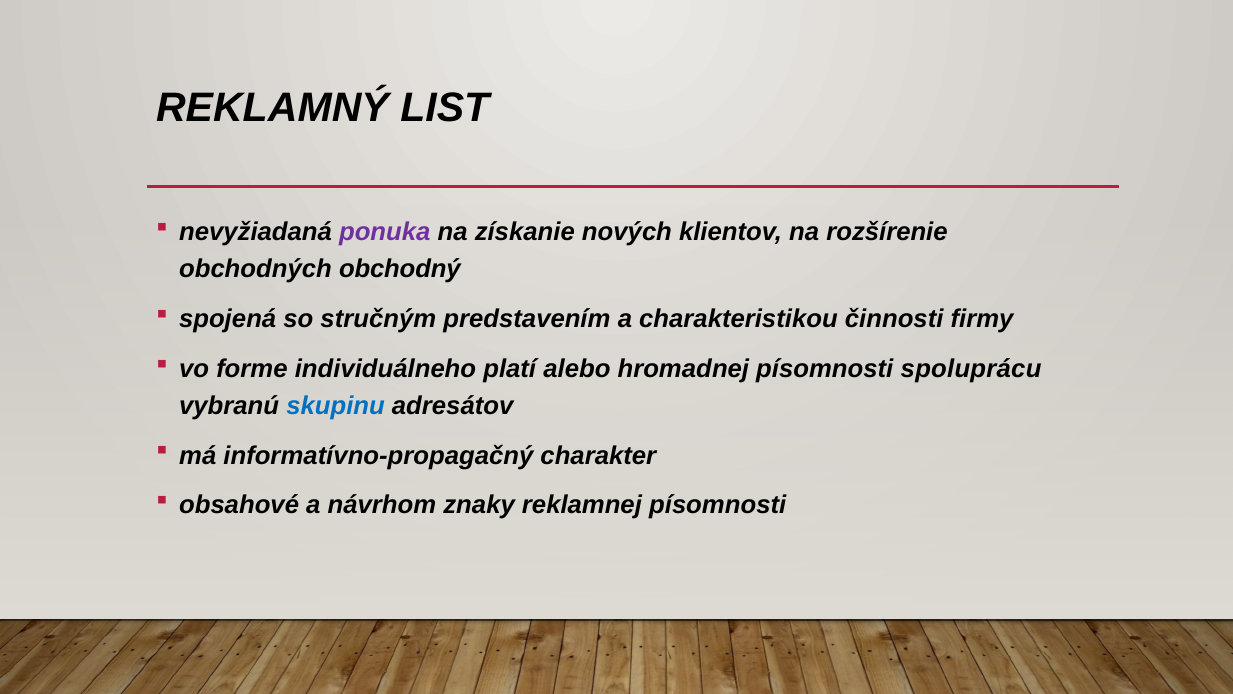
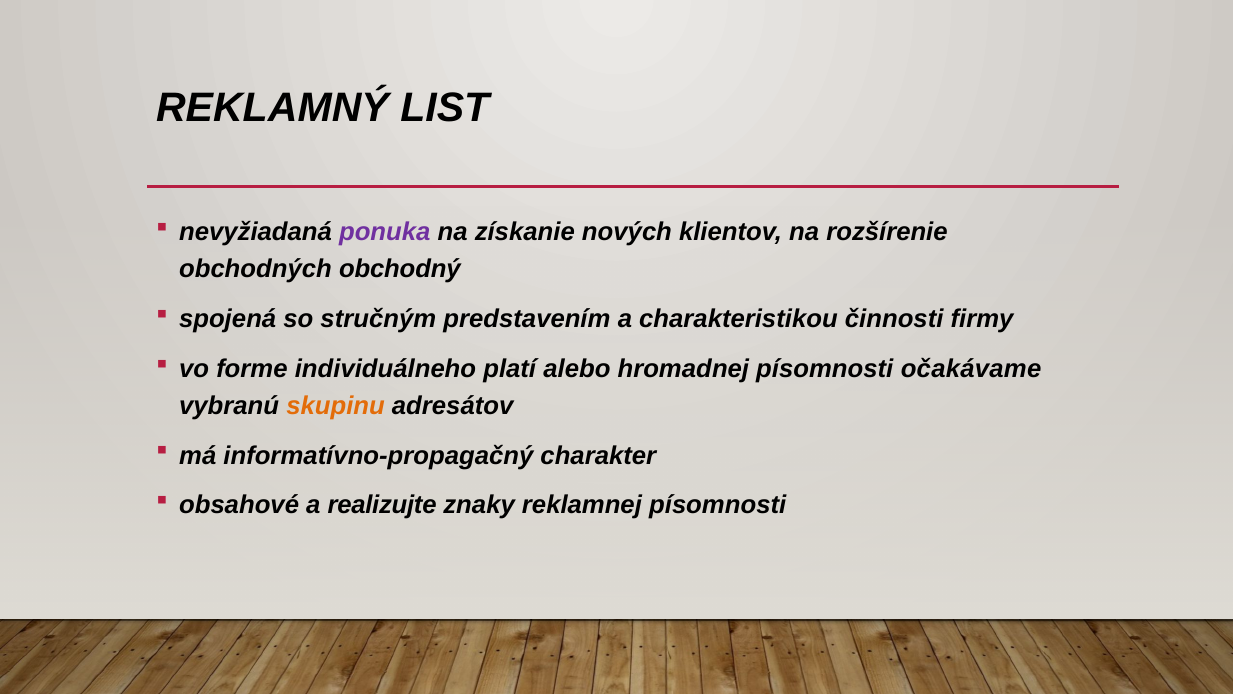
spoluprácu: spoluprácu -> očakávame
skupinu colour: blue -> orange
návrhom: návrhom -> realizujte
